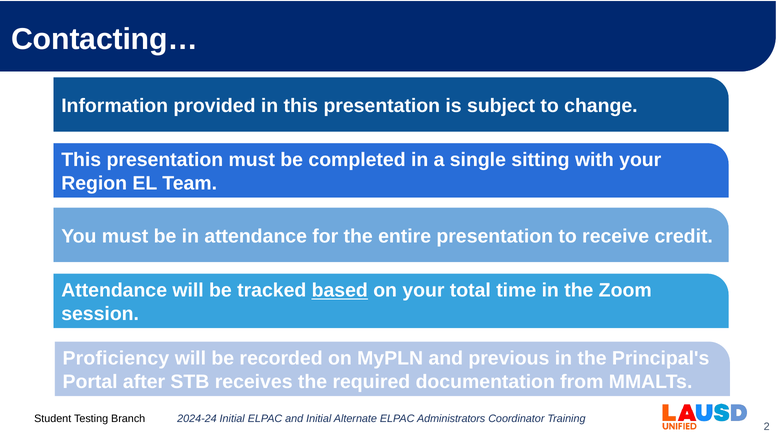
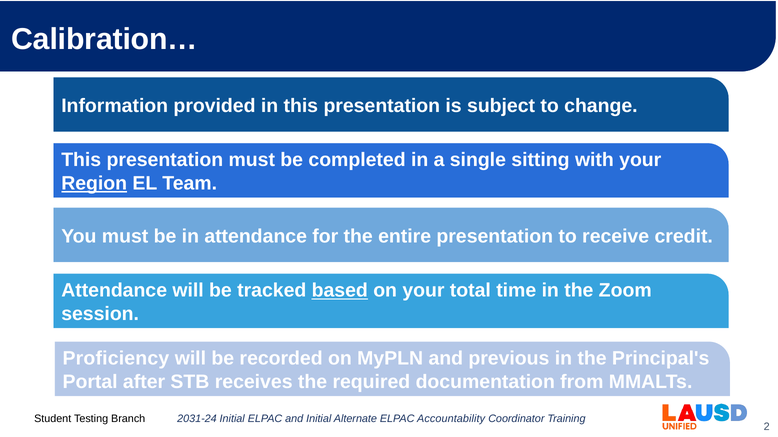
Contacting…: Contacting… -> Calibration…
Region underline: none -> present
2024-24: 2024-24 -> 2031-24
Administrators: Administrators -> Accountability
